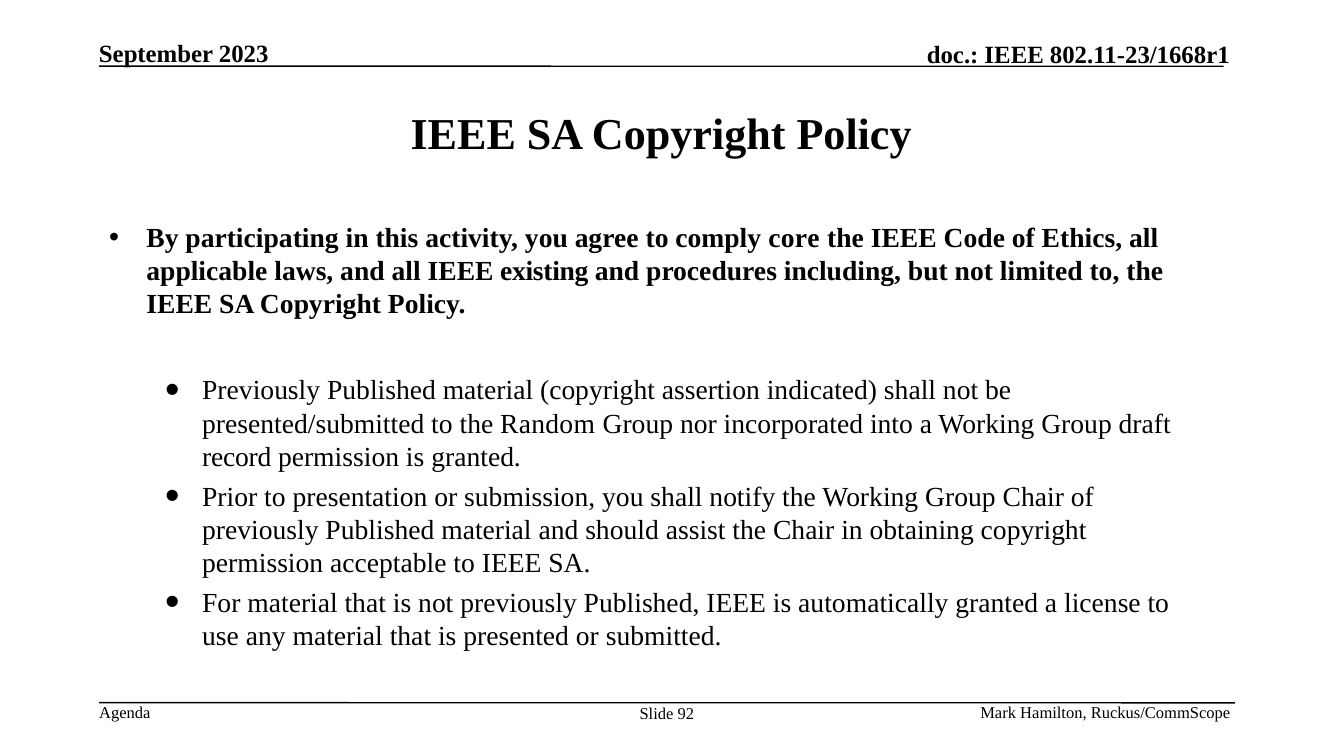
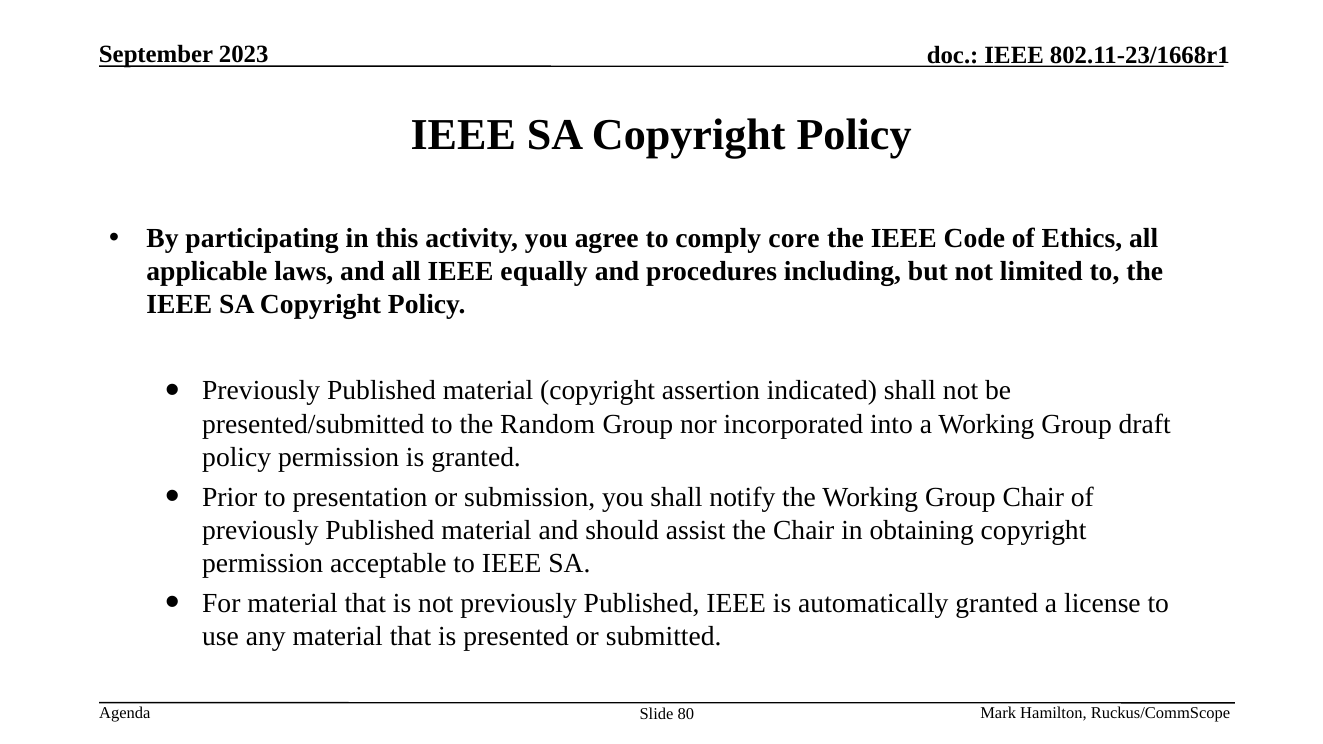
existing: existing -> equally
record at (237, 457): record -> policy
92: 92 -> 80
